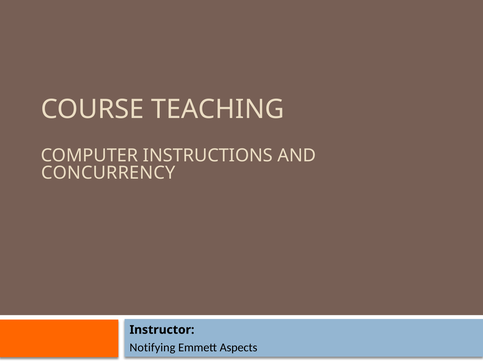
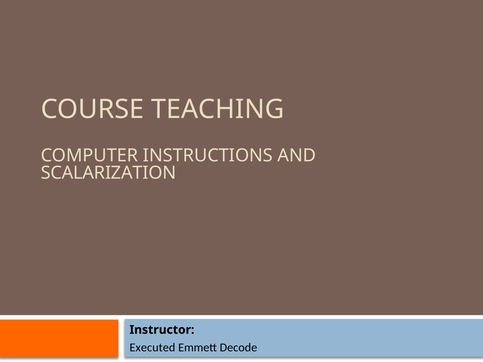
CONCURRENCY: CONCURRENCY -> SCALARIZATION
Notifying: Notifying -> Executed
Aspects: Aspects -> Decode
